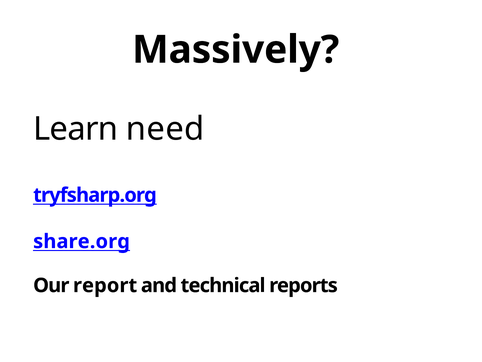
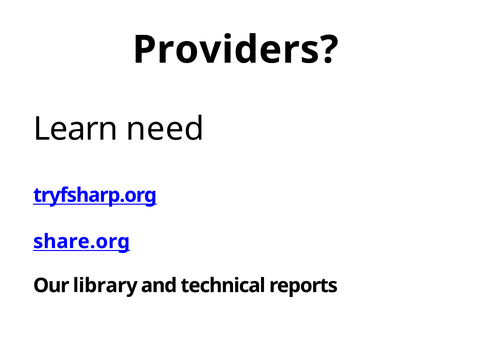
Massively: Massively -> Providers
report: report -> library
